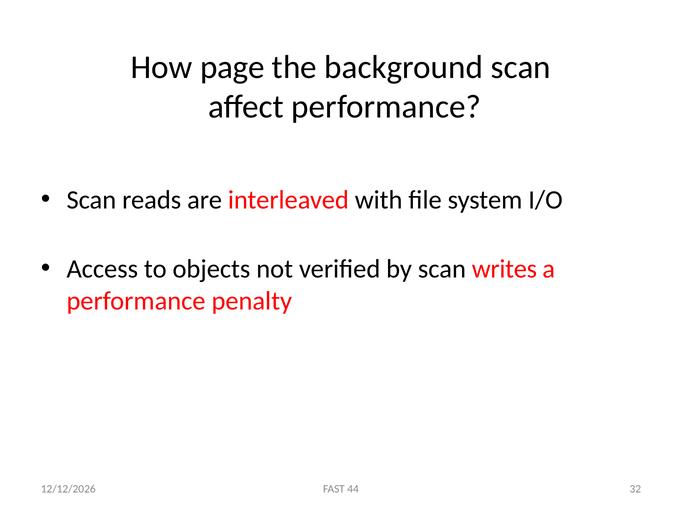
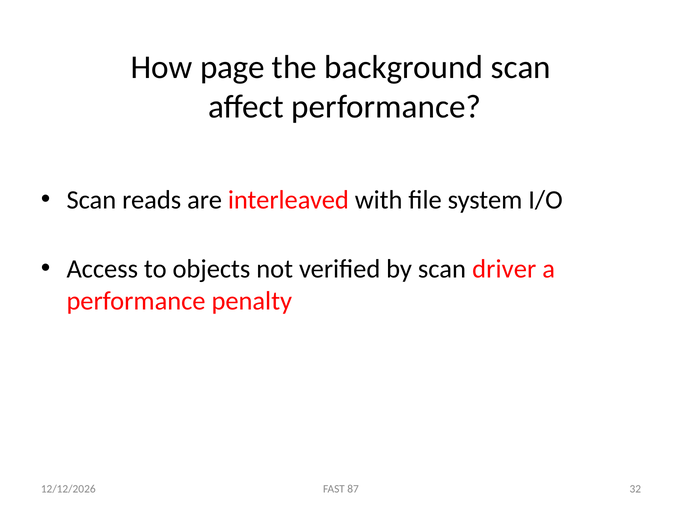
writes: writes -> driver
44: 44 -> 87
